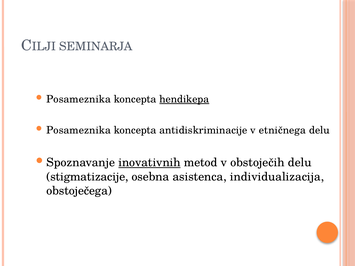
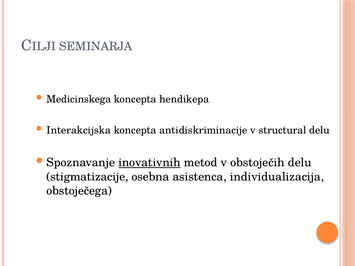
Posameznika at (79, 99): Posameznika -> Medicinskega
hendikepa underline: present -> none
Posameznika at (79, 130): Posameznika -> Interakcijska
etničnega: etničnega -> structural
